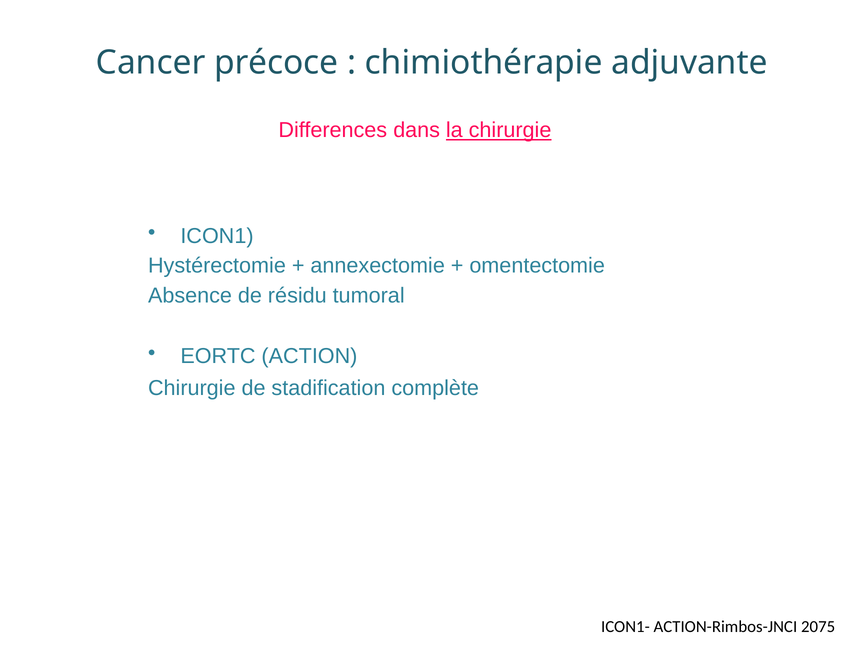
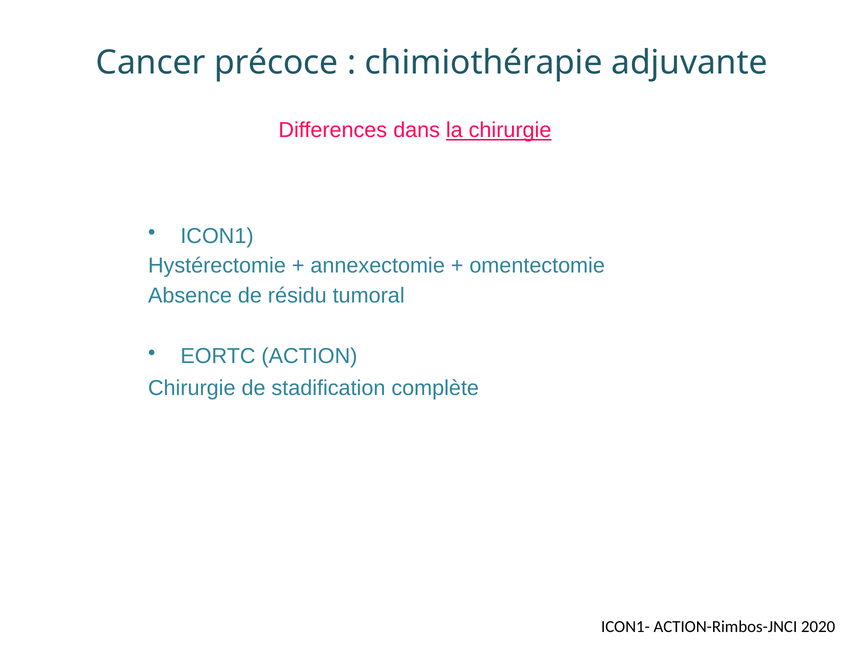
2075: 2075 -> 2020
